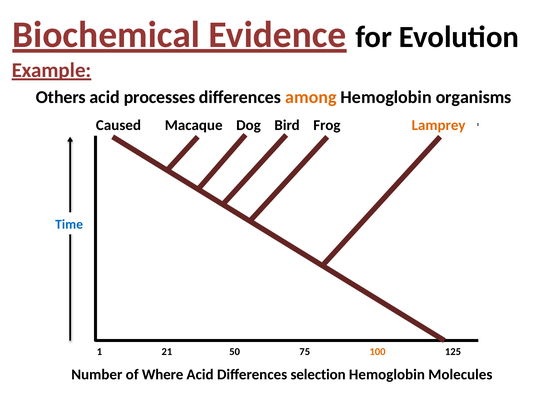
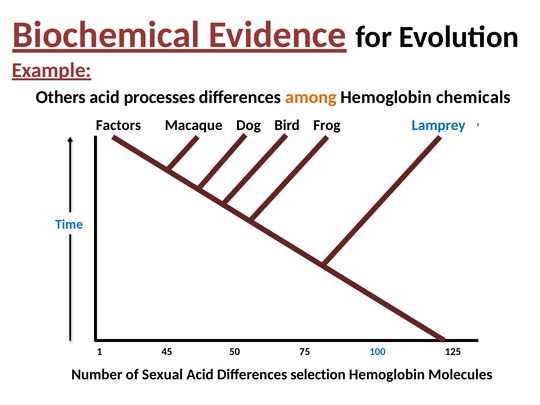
organisms: organisms -> chemicals
Caused: Caused -> Factors
Lamprey colour: orange -> blue
21: 21 -> 45
100 colour: orange -> blue
Where: Where -> Sexual
